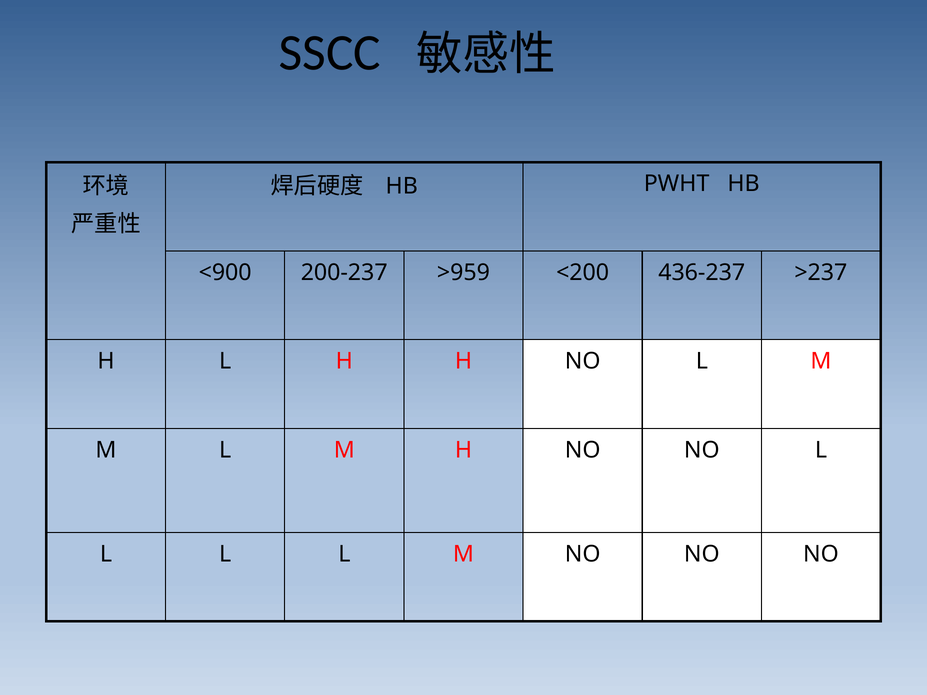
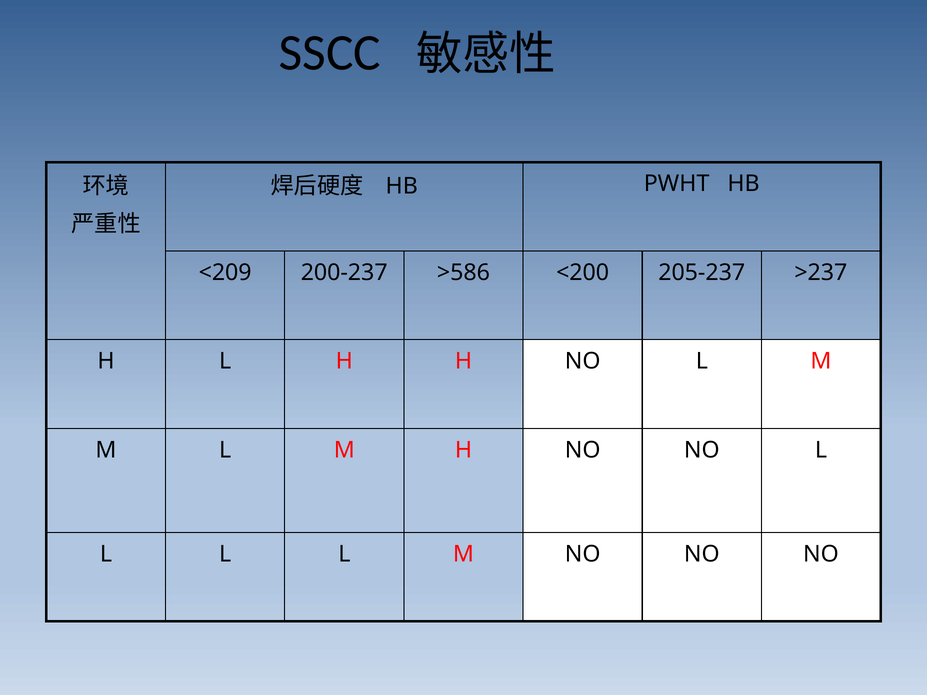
<900: <900 -> <209
>959: >959 -> >586
436-237: 436-237 -> 205-237
